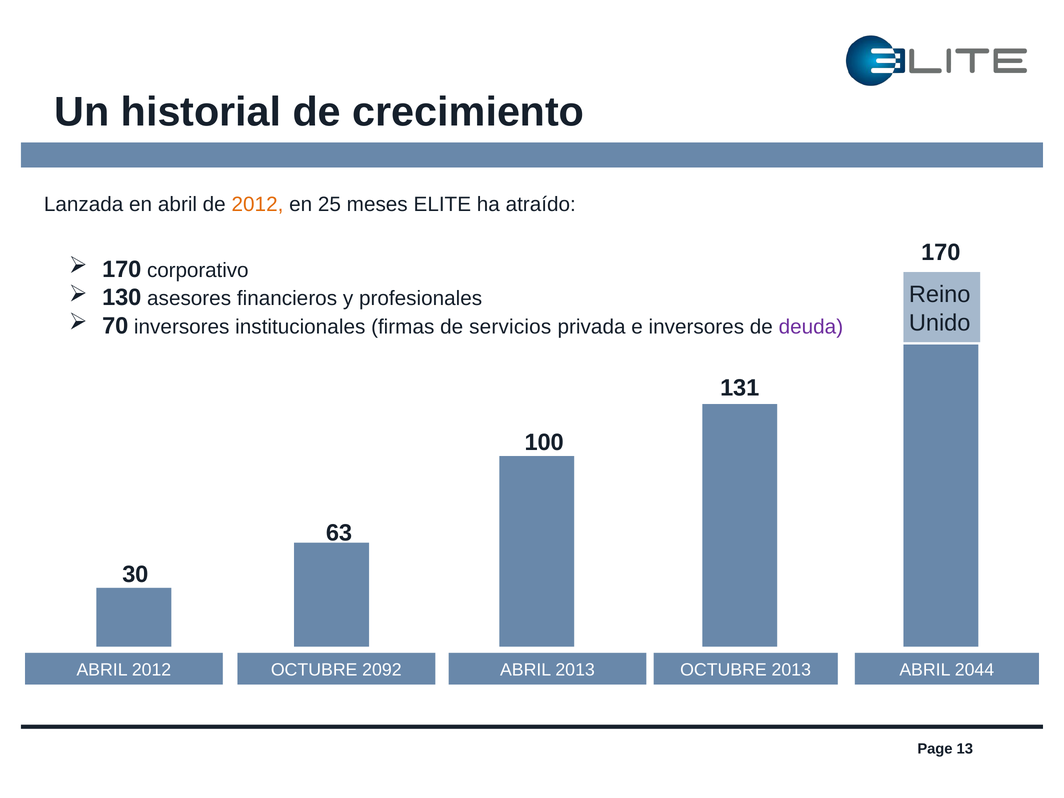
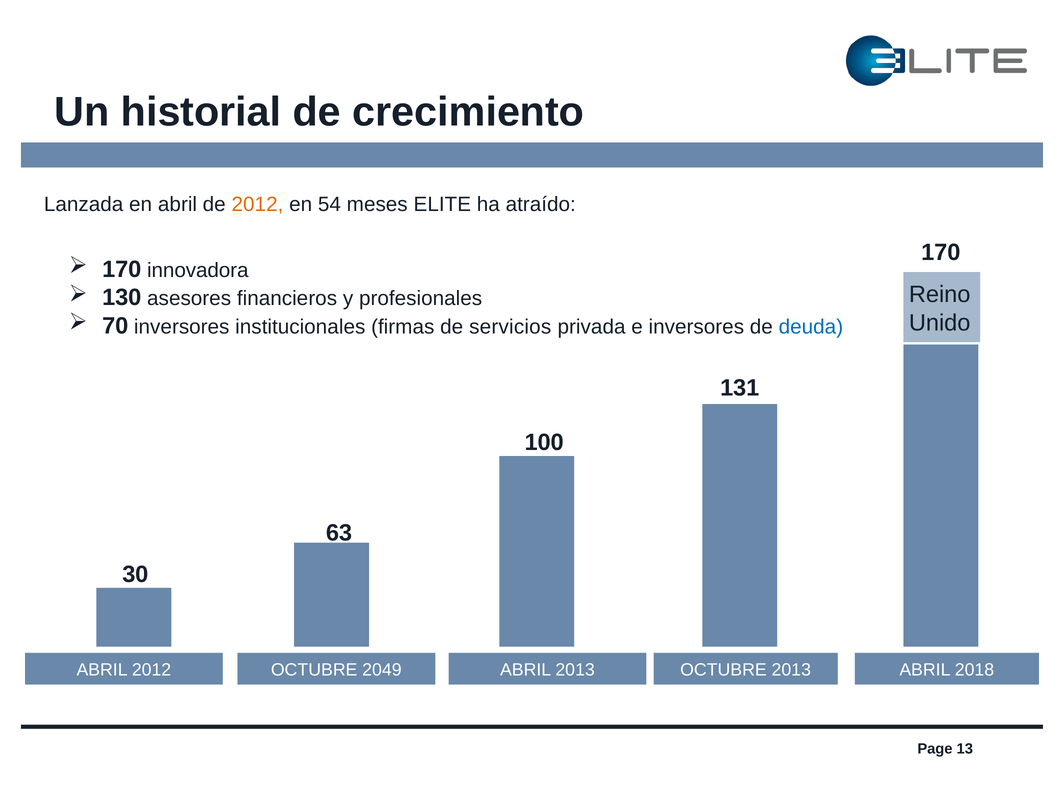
25: 25 -> 54
corporativo: corporativo -> innovadora
deuda colour: purple -> blue
2092: 2092 -> 2049
2044: 2044 -> 2018
